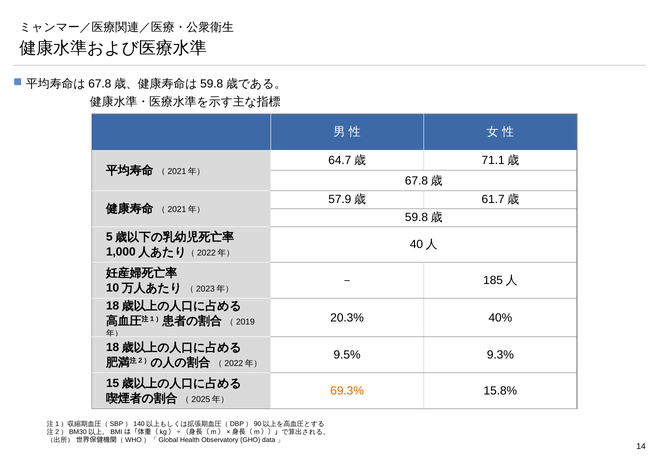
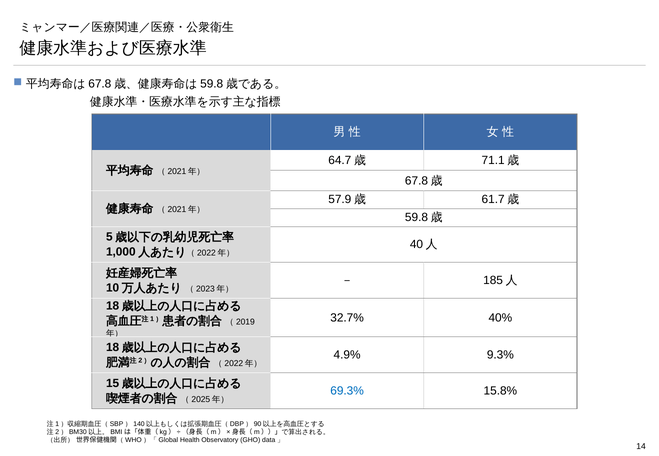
20.3%: 20.3% -> 32.7%
9.5%: 9.5% -> 4.9%
69.3% colour: orange -> blue
